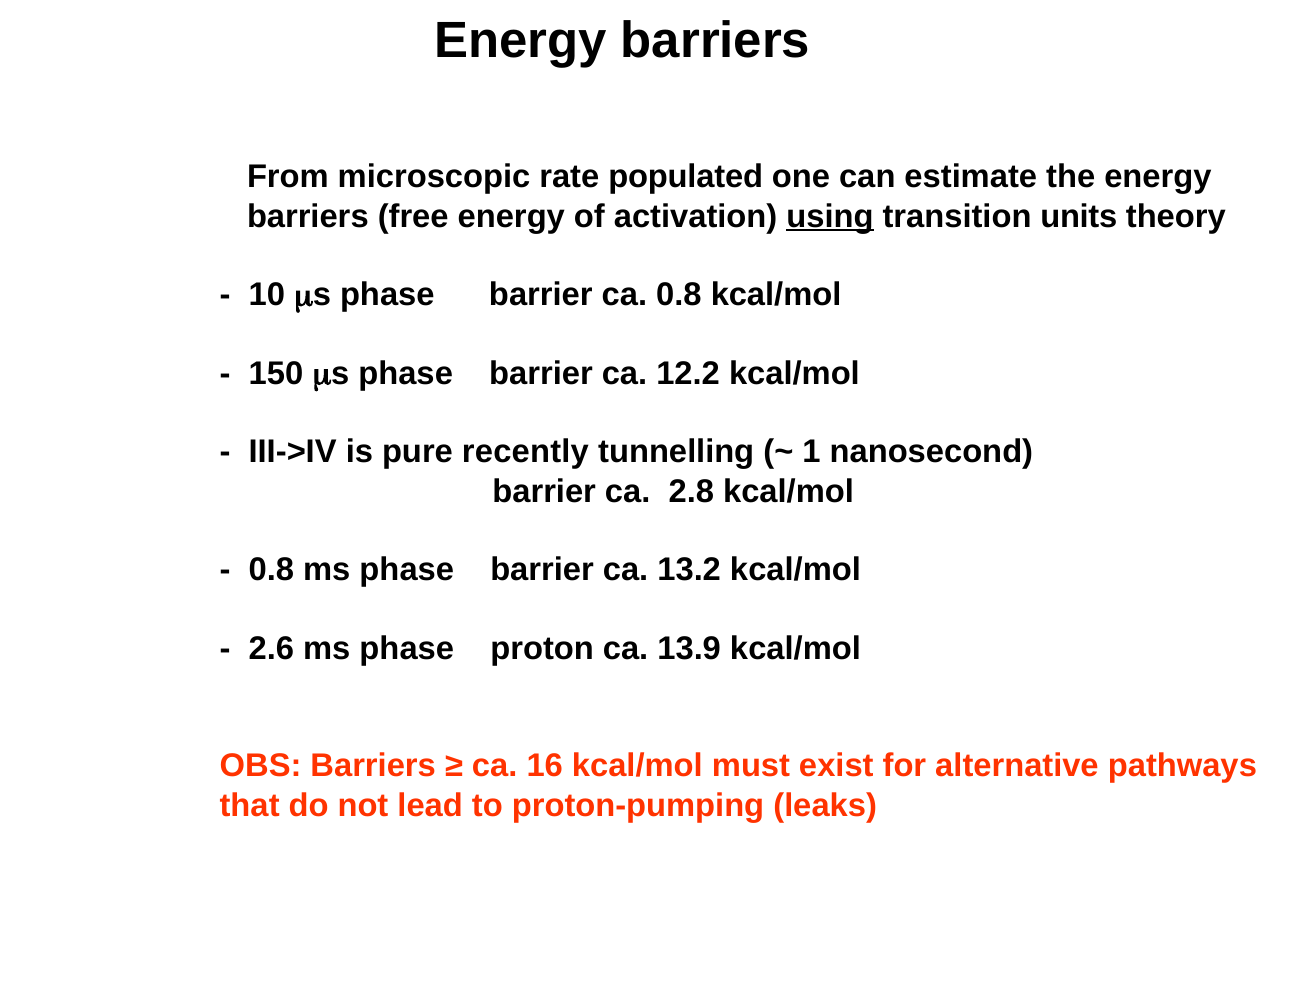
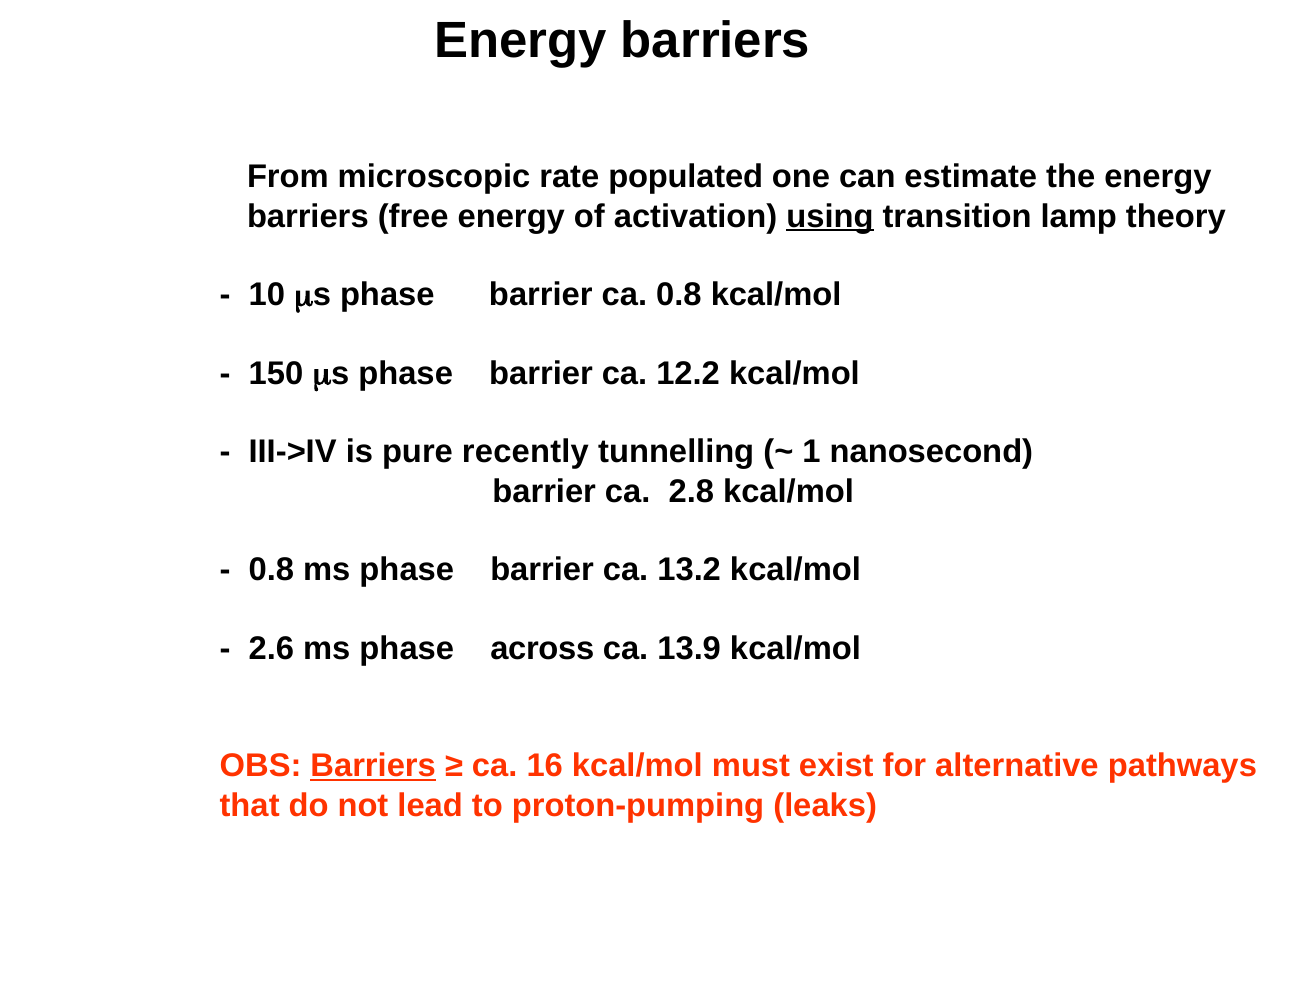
units: units -> lamp
proton: proton -> across
Barriers at (373, 766) underline: none -> present
